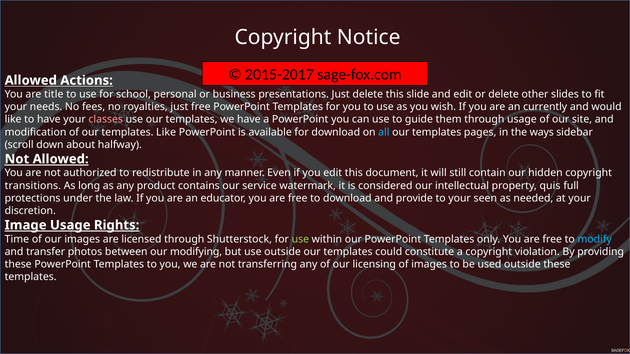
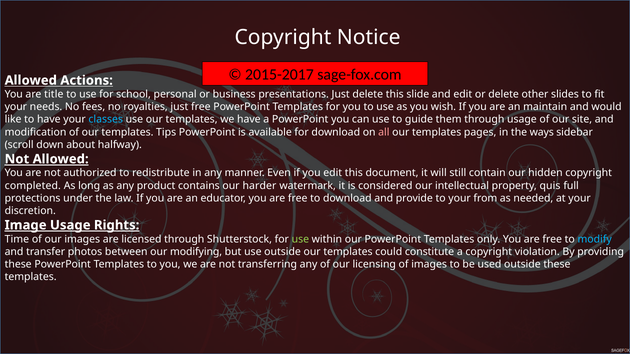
currently: currently -> maintain
classes colour: pink -> light blue
templates Like: Like -> Tips
all colour: light blue -> pink
transitions: transitions -> completed
service: service -> harder
seen: seen -> from
